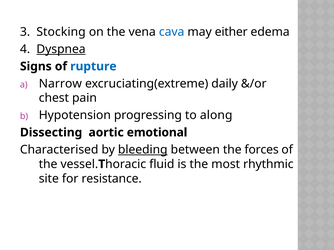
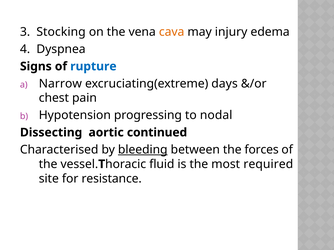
cava colour: blue -> orange
either: either -> injury
Dyspnea underline: present -> none
daily: daily -> days
along: along -> nodal
emotional: emotional -> continued
rhythmic: rhythmic -> required
